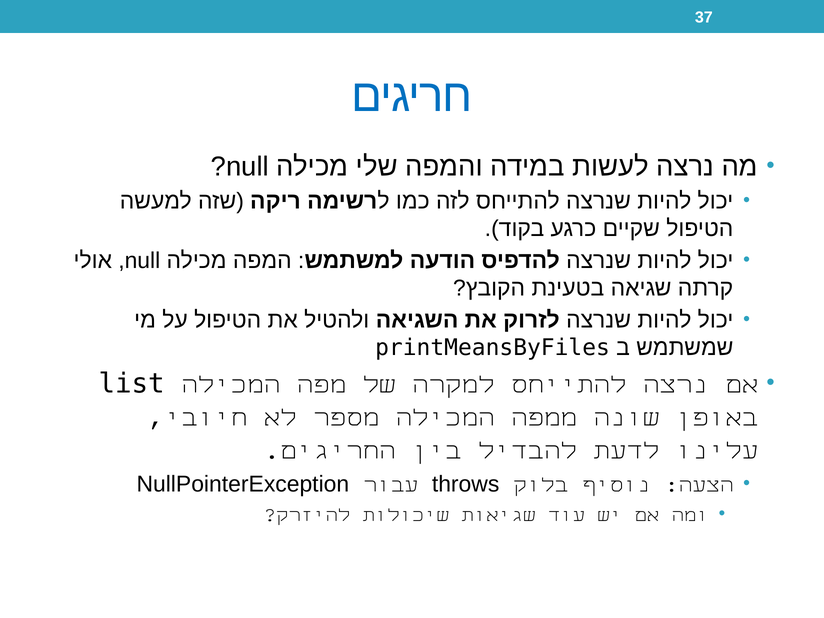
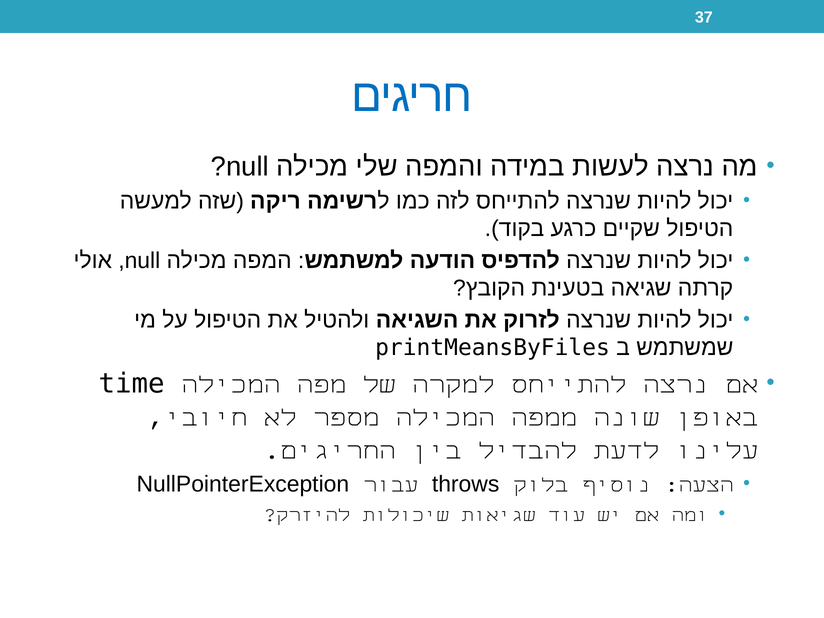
list: list -> time
